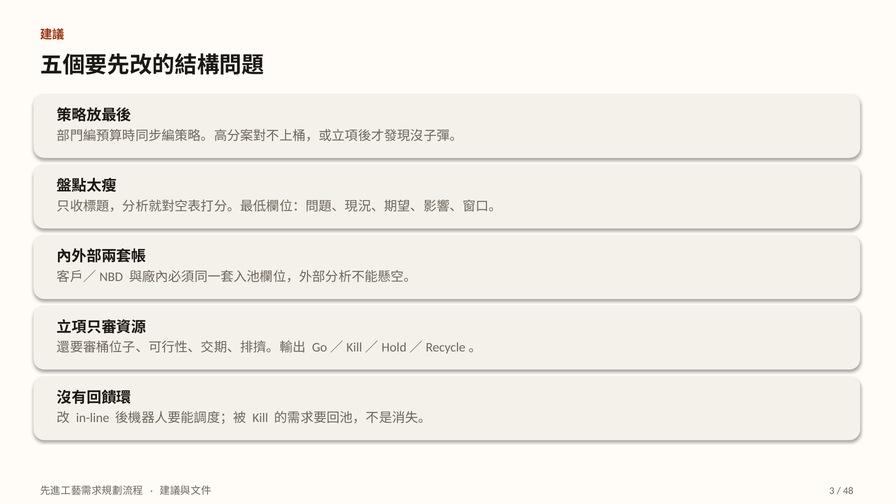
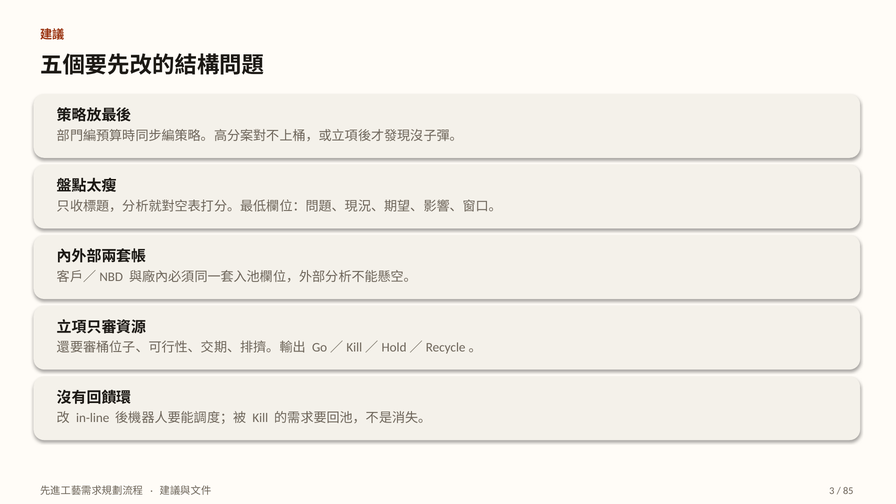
48: 48 -> 85
